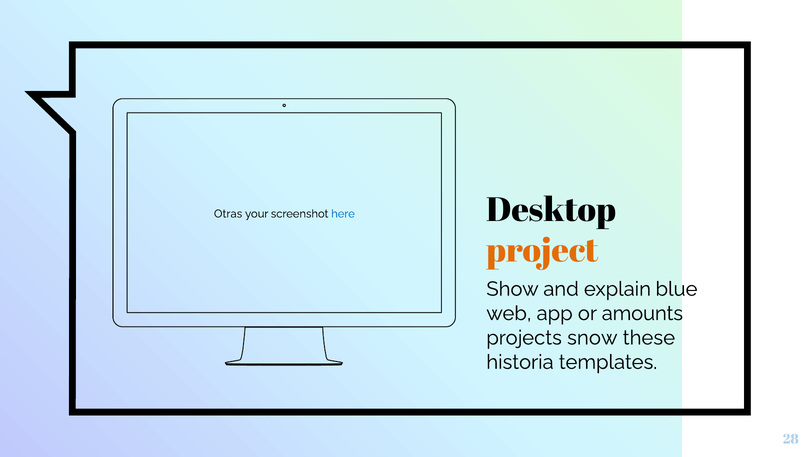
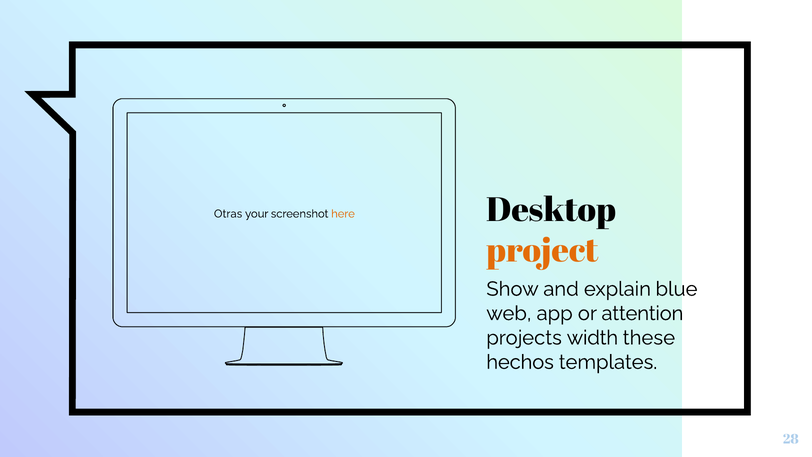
here colour: blue -> orange
amounts: amounts -> attention
snow: snow -> width
historia: historia -> hechos
